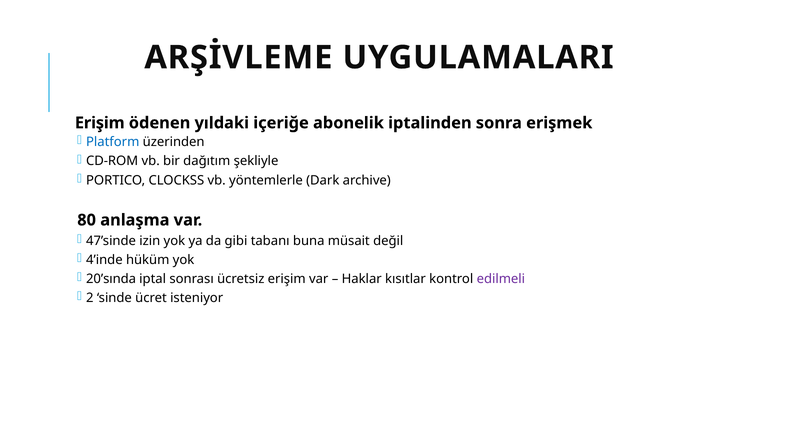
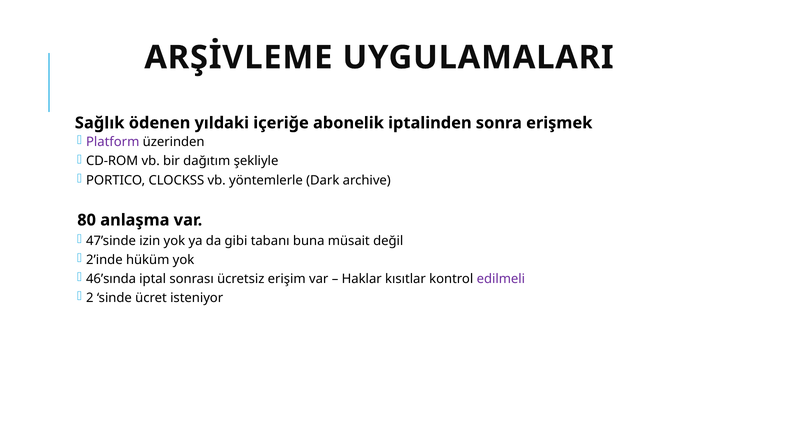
Erişim at (100, 123): Erişim -> Sağlık
Platform colour: blue -> purple
4’inde: 4’inde -> 2’inde
20’sında: 20’sında -> 46’sında
